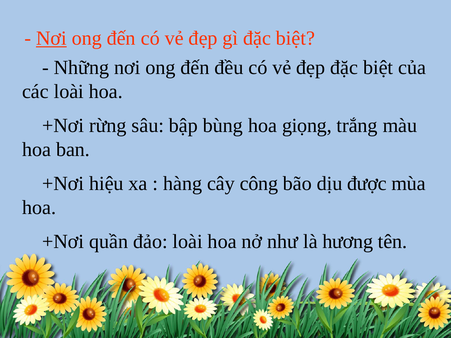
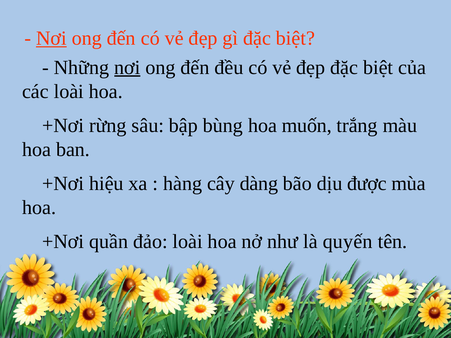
nơi at (127, 67) underline: none -> present
giọng: giọng -> muốn
công: công -> dàng
hương: hương -> quyến
